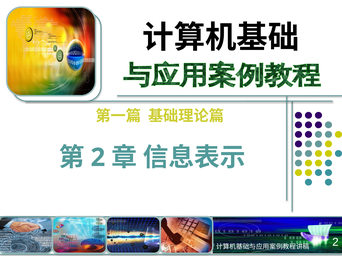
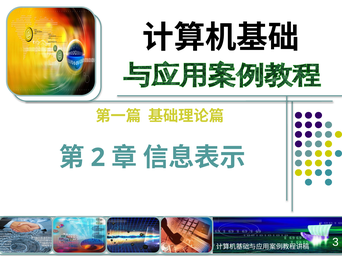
2 at (335, 243): 2 -> 3
